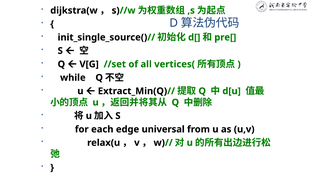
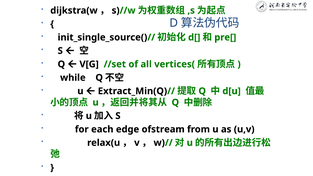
universal: universal -> ofstream
